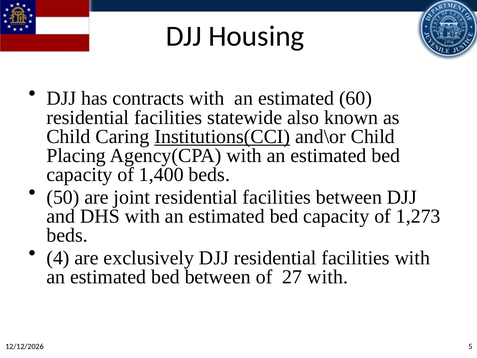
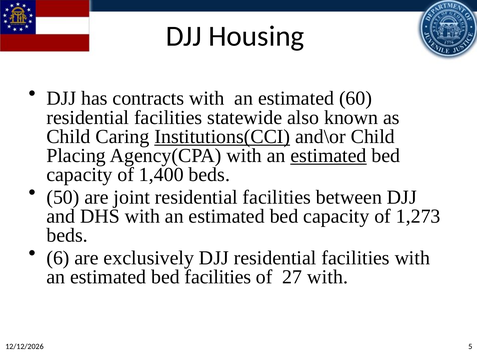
estimated at (329, 156) underline: none -> present
4: 4 -> 6
bed between: between -> facilities
